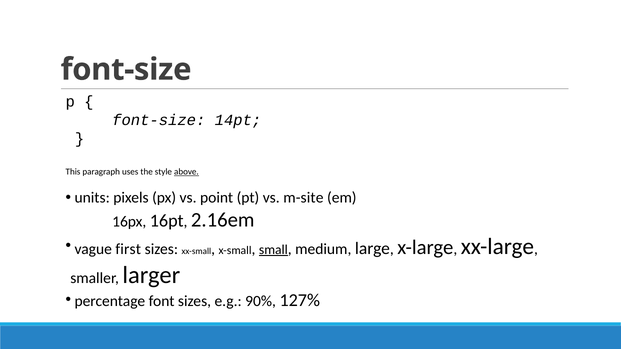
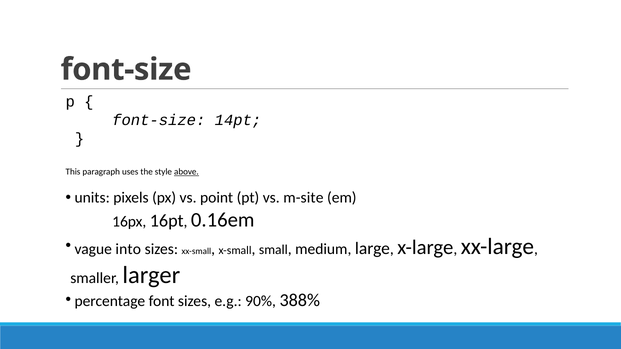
2.16em: 2.16em -> 0.16em
first: first -> into
small underline: present -> none
127%: 127% -> 388%
